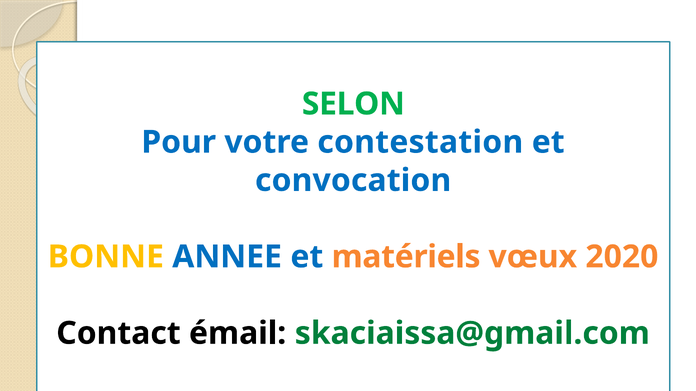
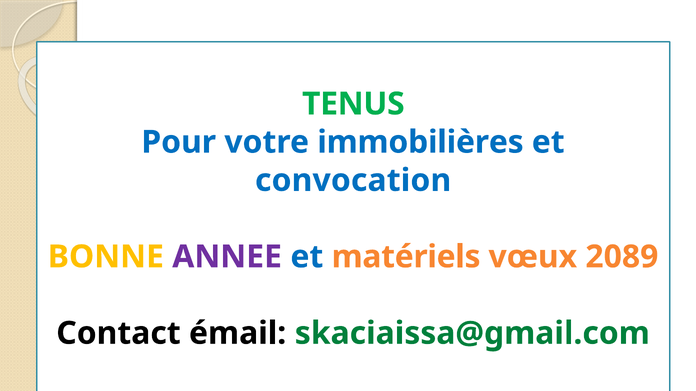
SELON: SELON -> TENUS
contestation: contestation -> immobilières
ANNEE colour: blue -> purple
2020: 2020 -> 2089
